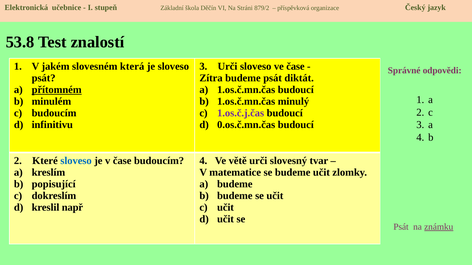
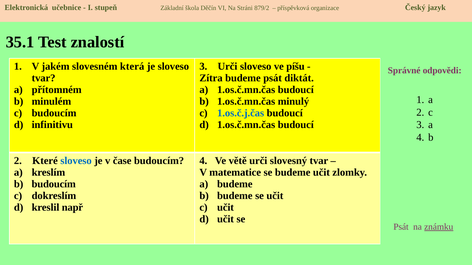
53.8: 53.8 -> 35.1
ve čase: čase -> píšu
psát at (44, 78): psát -> tvar
přítomném underline: present -> none
1.os.č.j.čas colour: purple -> blue
0.os.č.mn.čas at (246, 125): 0.os.č.mn.čas -> 1.os.č.mn.čas
b popisující: popisující -> budoucím
